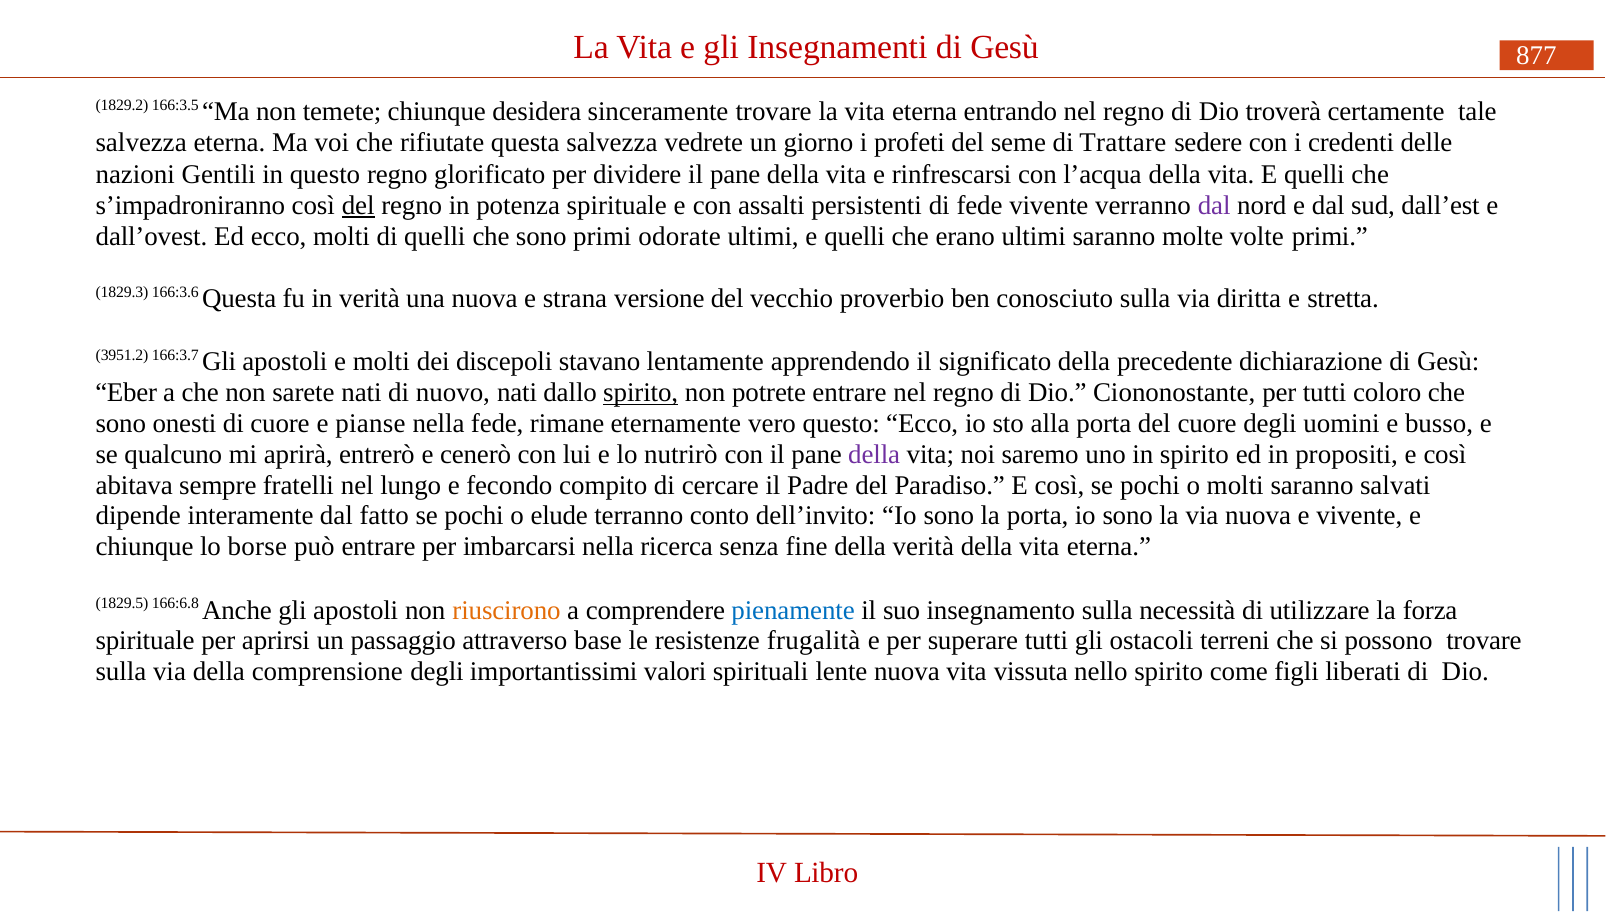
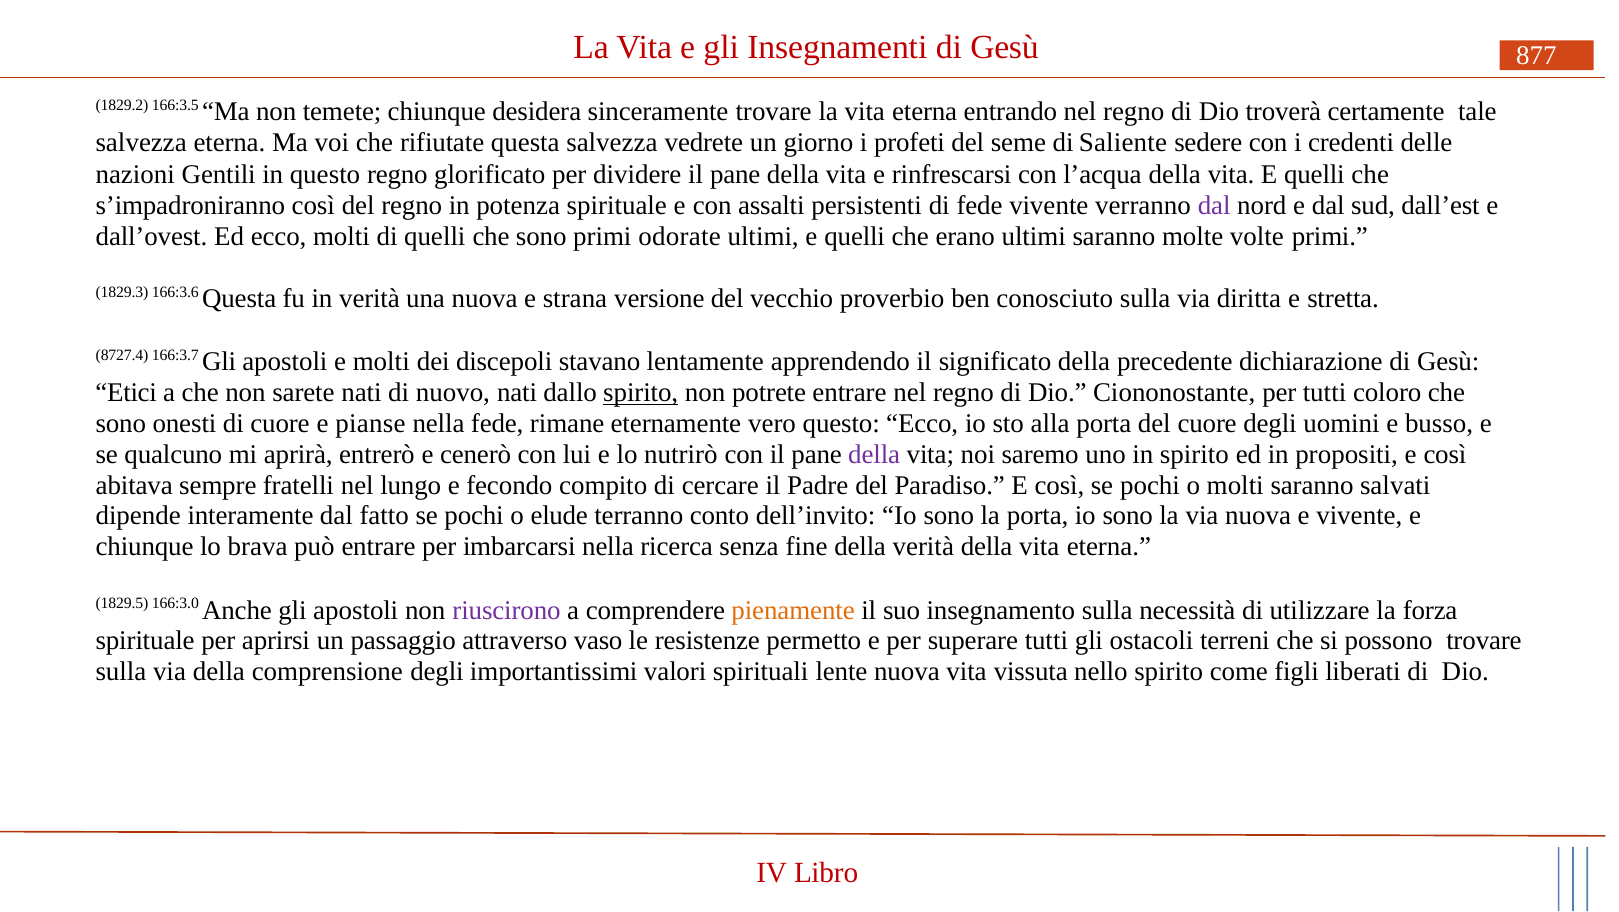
Trattare: Trattare -> Saliente
del at (358, 205) underline: present -> none
3951.2: 3951.2 -> 8727.4
Eber: Eber -> Etici
borse: borse -> brava
166:6.8: 166:6.8 -> 166:3.0
riuscirono colour: orange -> purple
pienamente colour: blue -> orange
base: base -> vaso
frugalità: frugalità -> permetto
